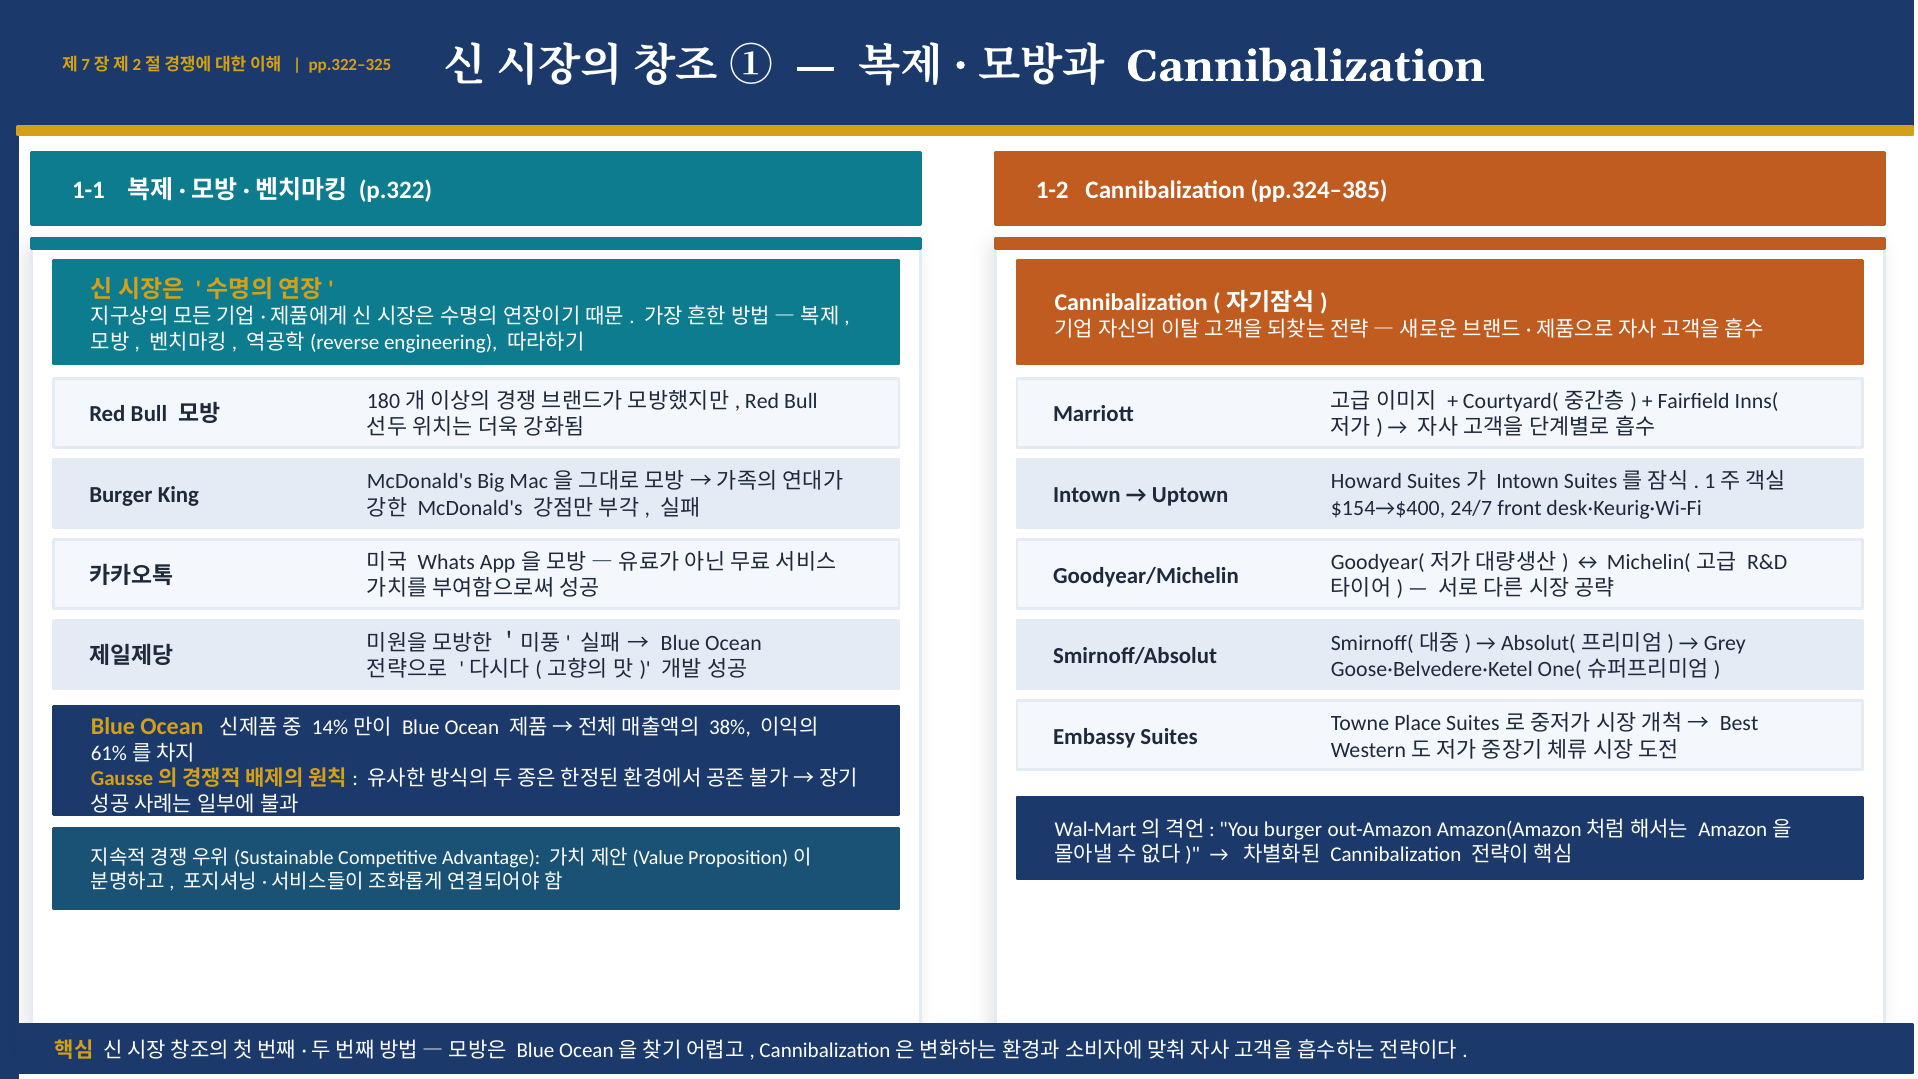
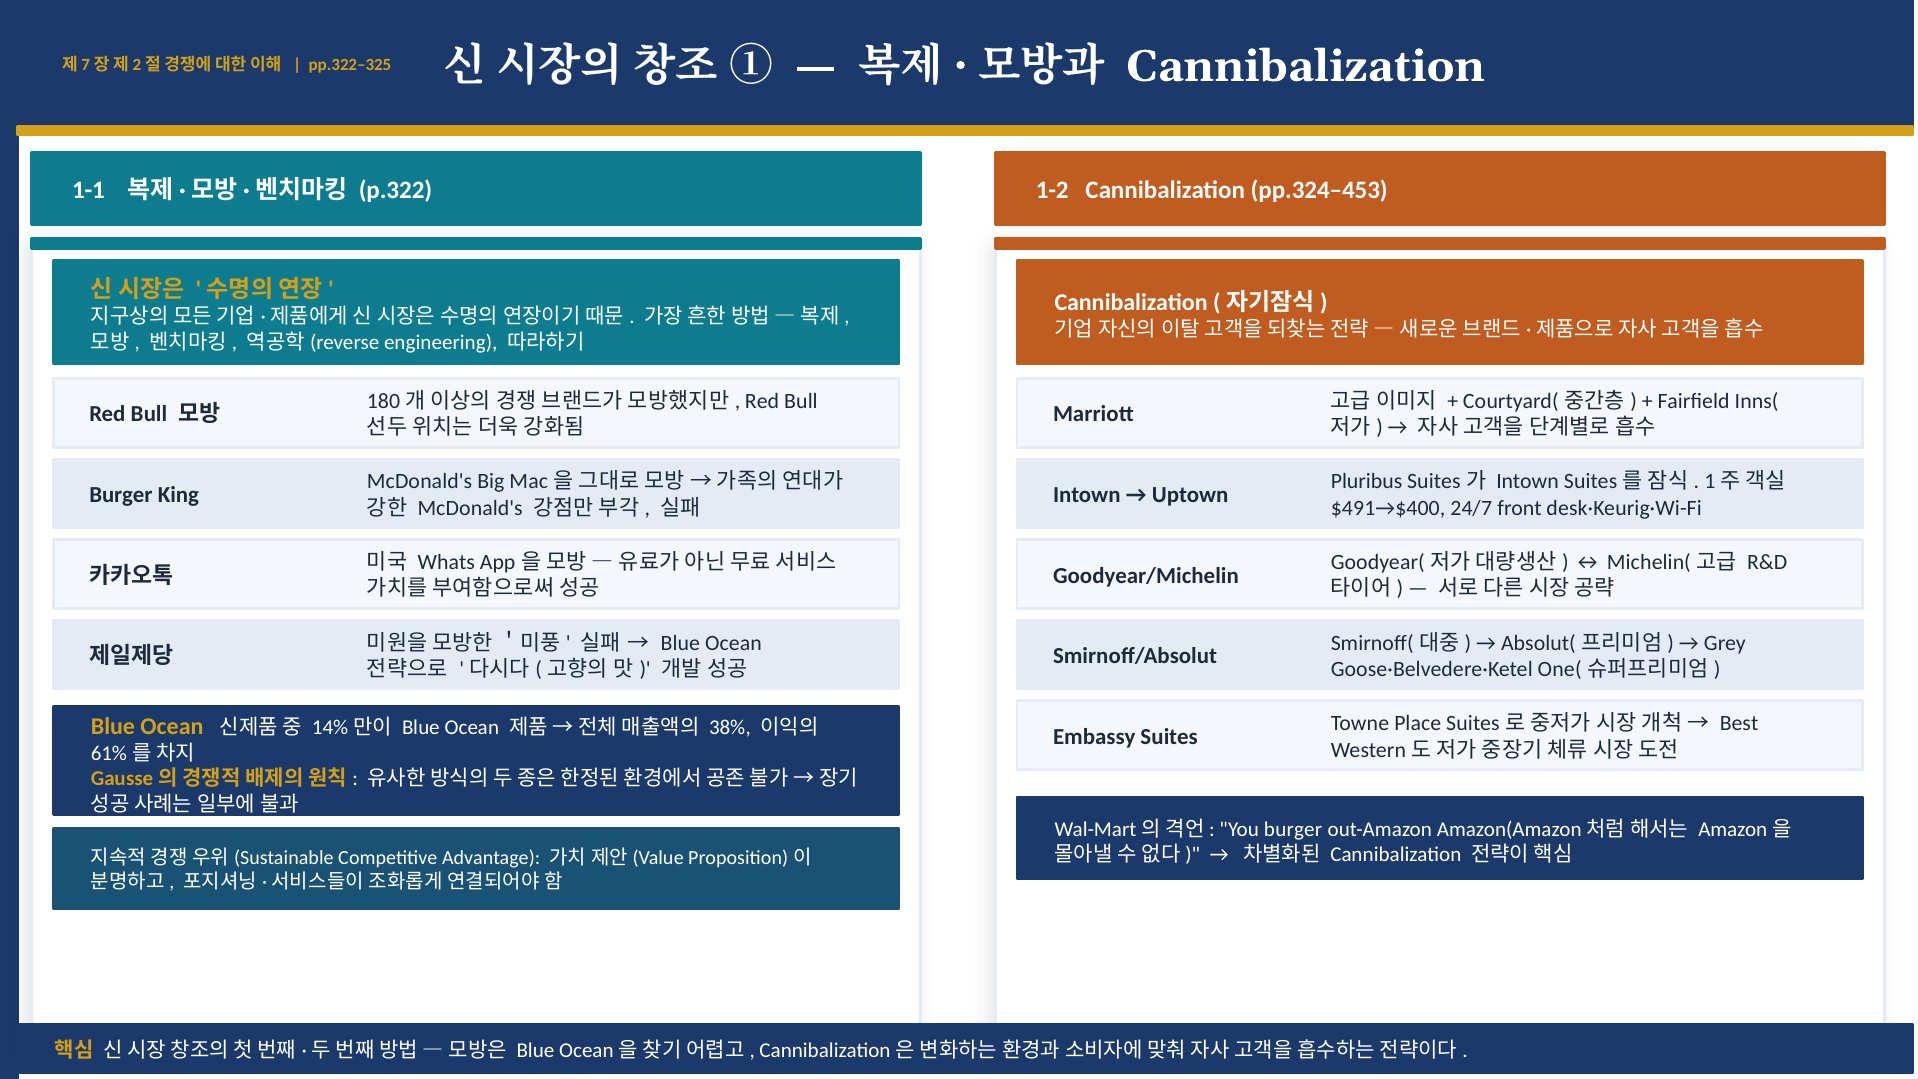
pp.324–385: pp.324–385 -> pp.324–453
Howard: Howard -> Pluribus
$154→$400: $154→$400 -> $491→$400
